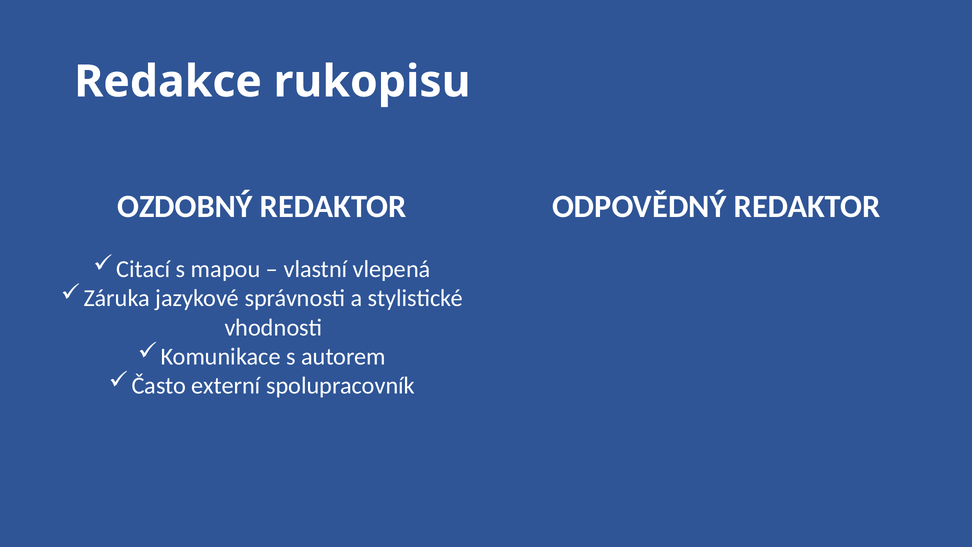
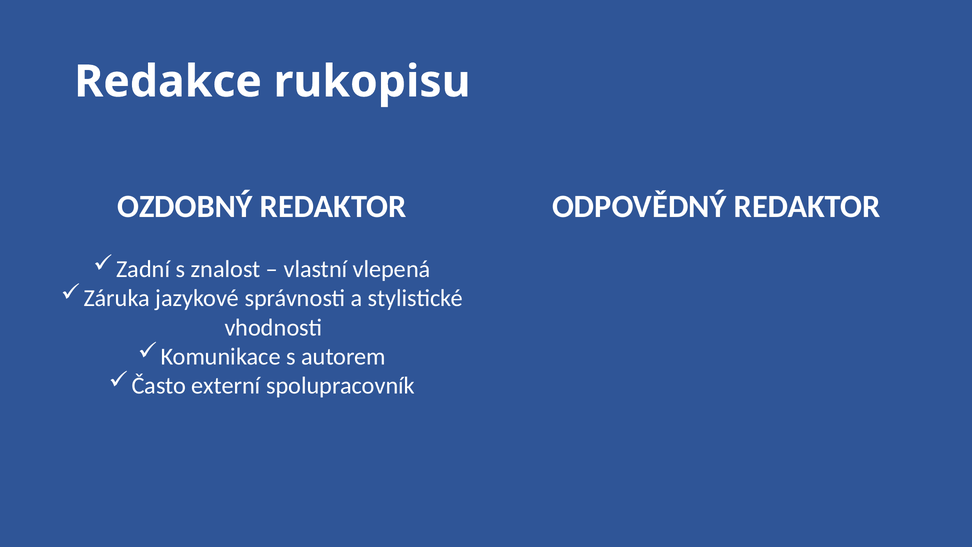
Citací: Citací -> Zadní
mapou: mapou -> znalost
